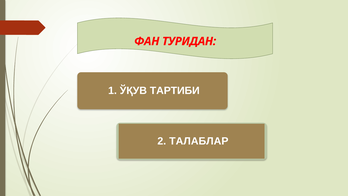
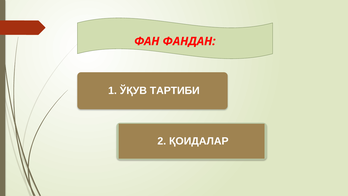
ТУРИДАН: ТУРИДАН -> ФАНДАН
ТАЛАБЛАР: ТАЛАБЛАР -> ҚОИДАЛАР
